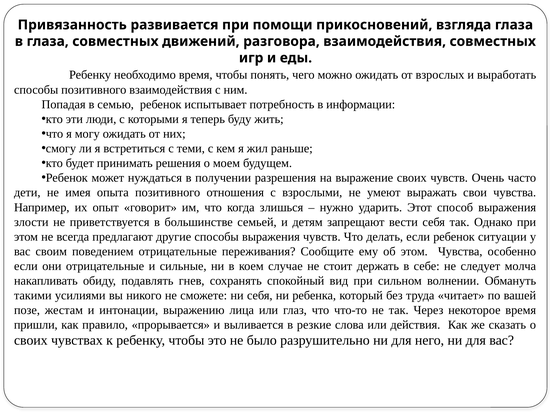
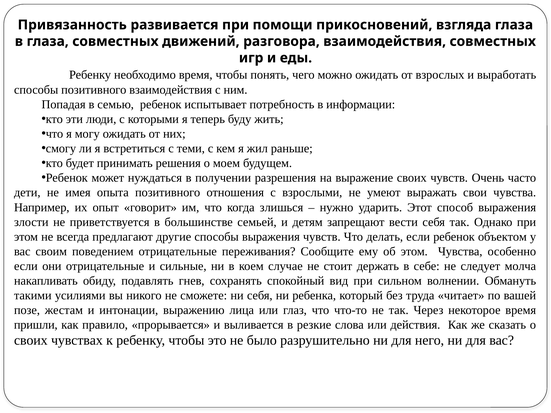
ситуации: ситуации -> объектом
